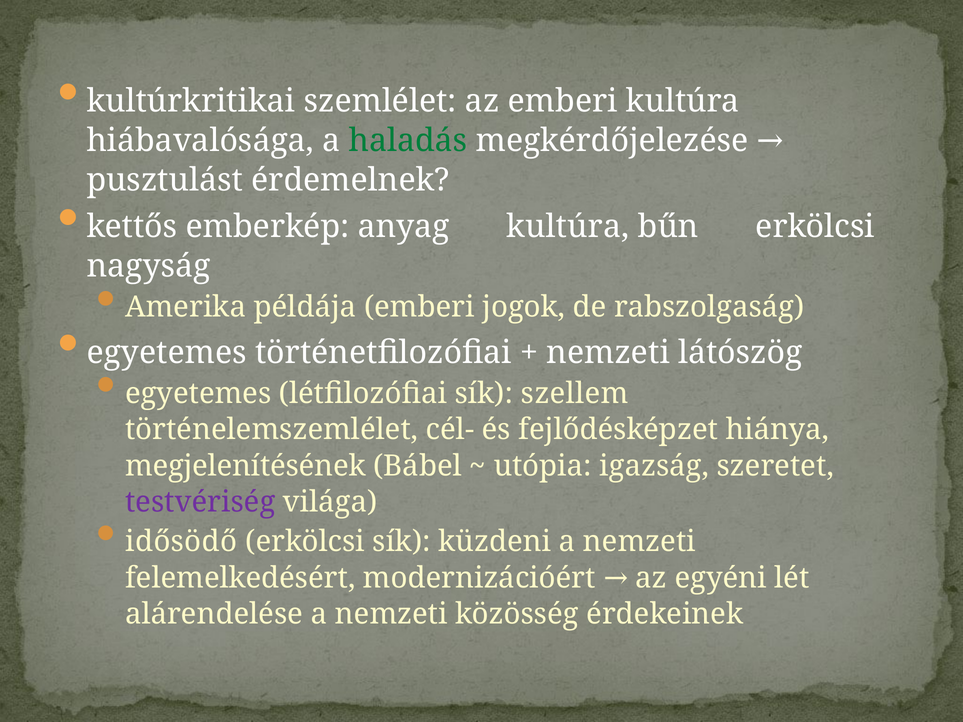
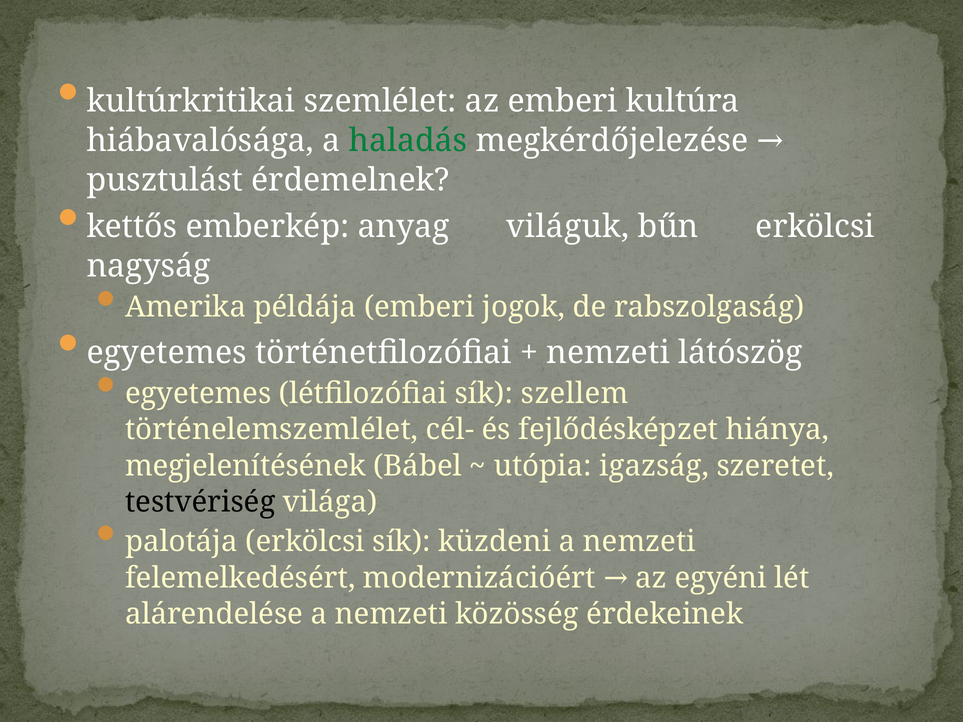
anyag kultúra: kultúra -> világuk
testvériség colour: purple -> black
idősödő: idősödő -> palotája
